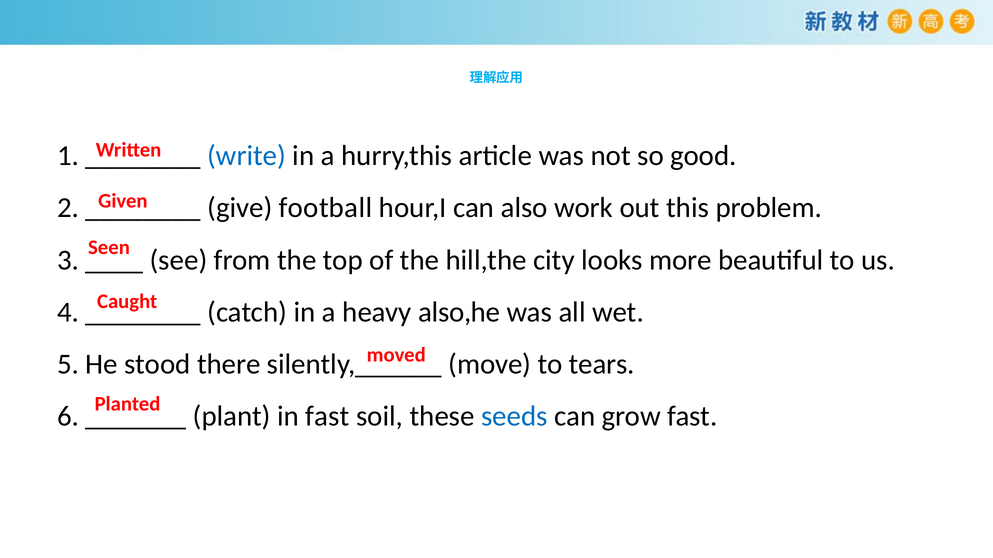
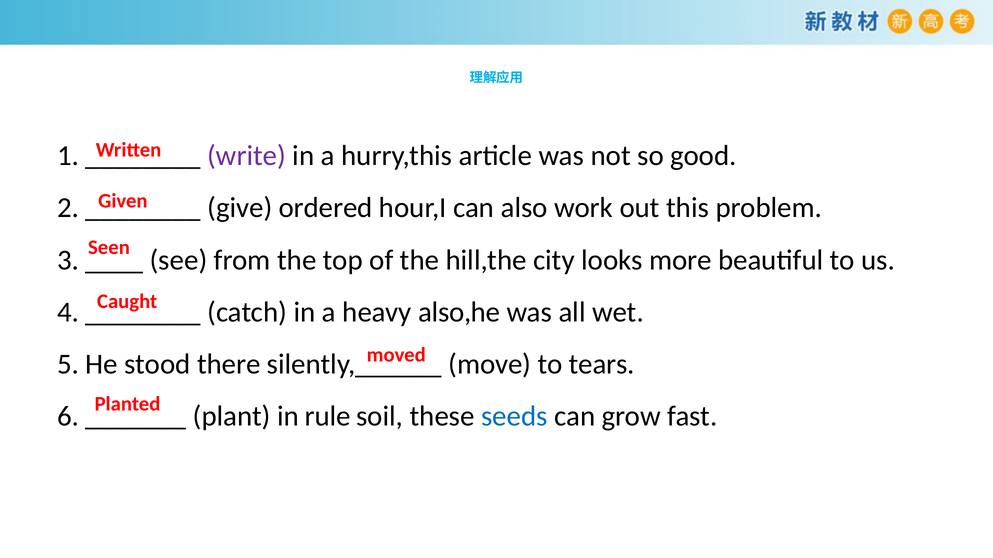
write colour: blue -> purple
football: football -> ordered
in fast: fast -> rule
